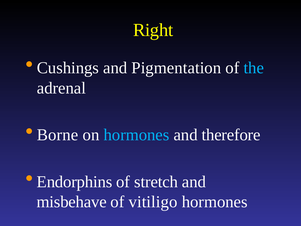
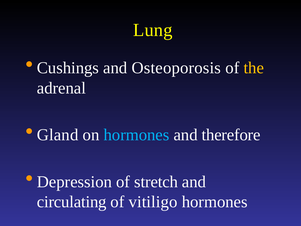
Right: Right -> Lung
Pigmentation: Pigmentation -> Osteoporosis
the colour: light blue -> yellow
Borne: Borne -> Gland
Endorphins: Endorphins -> Depression
misbehave: misbehave -> circulating
